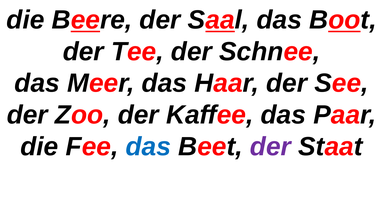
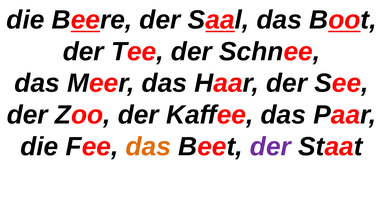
das at (148, 146) colour: blue -> orange
